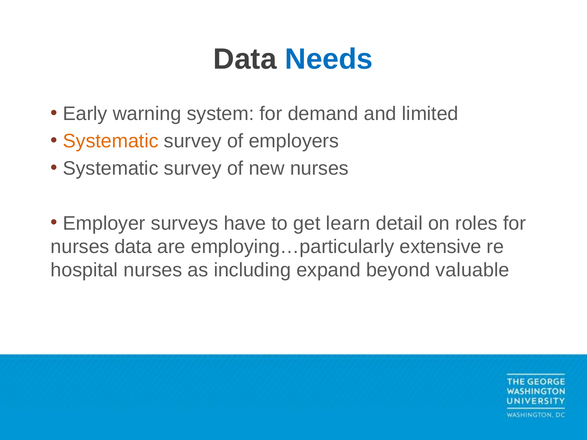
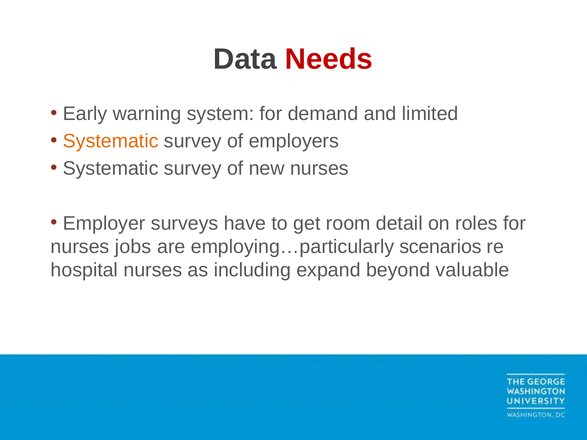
Needs colour: blue -> red
learn: learn -> room
nurses data: data -> jobs
extensive: extensive -> scenarios
